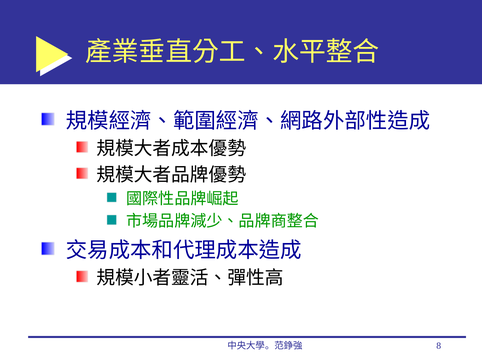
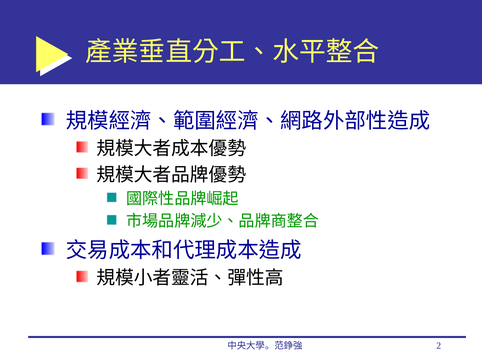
8: 8 -> 2
